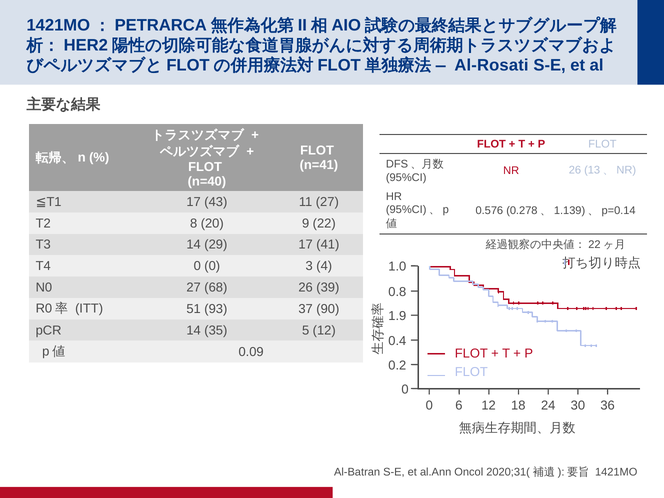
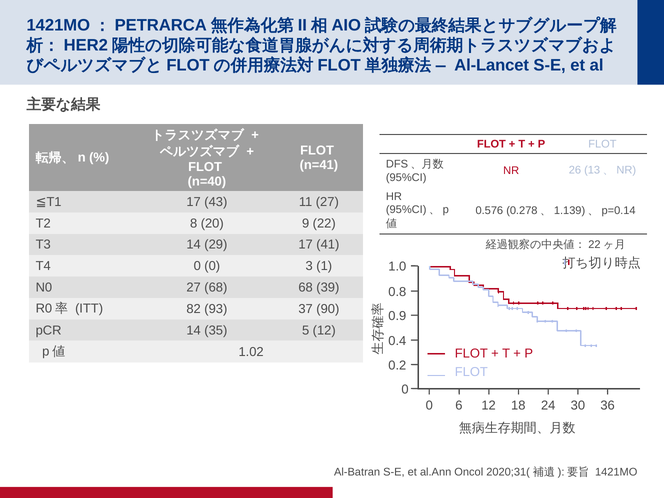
Al-Rosati: Al-Rosati -> Al-Lancet
4: 4 -> 1
68 26: 26 -> 68
51: 51 -> 82
1.9: 1.9 -> 0.9
0.09: 0.09 -> 1.02
